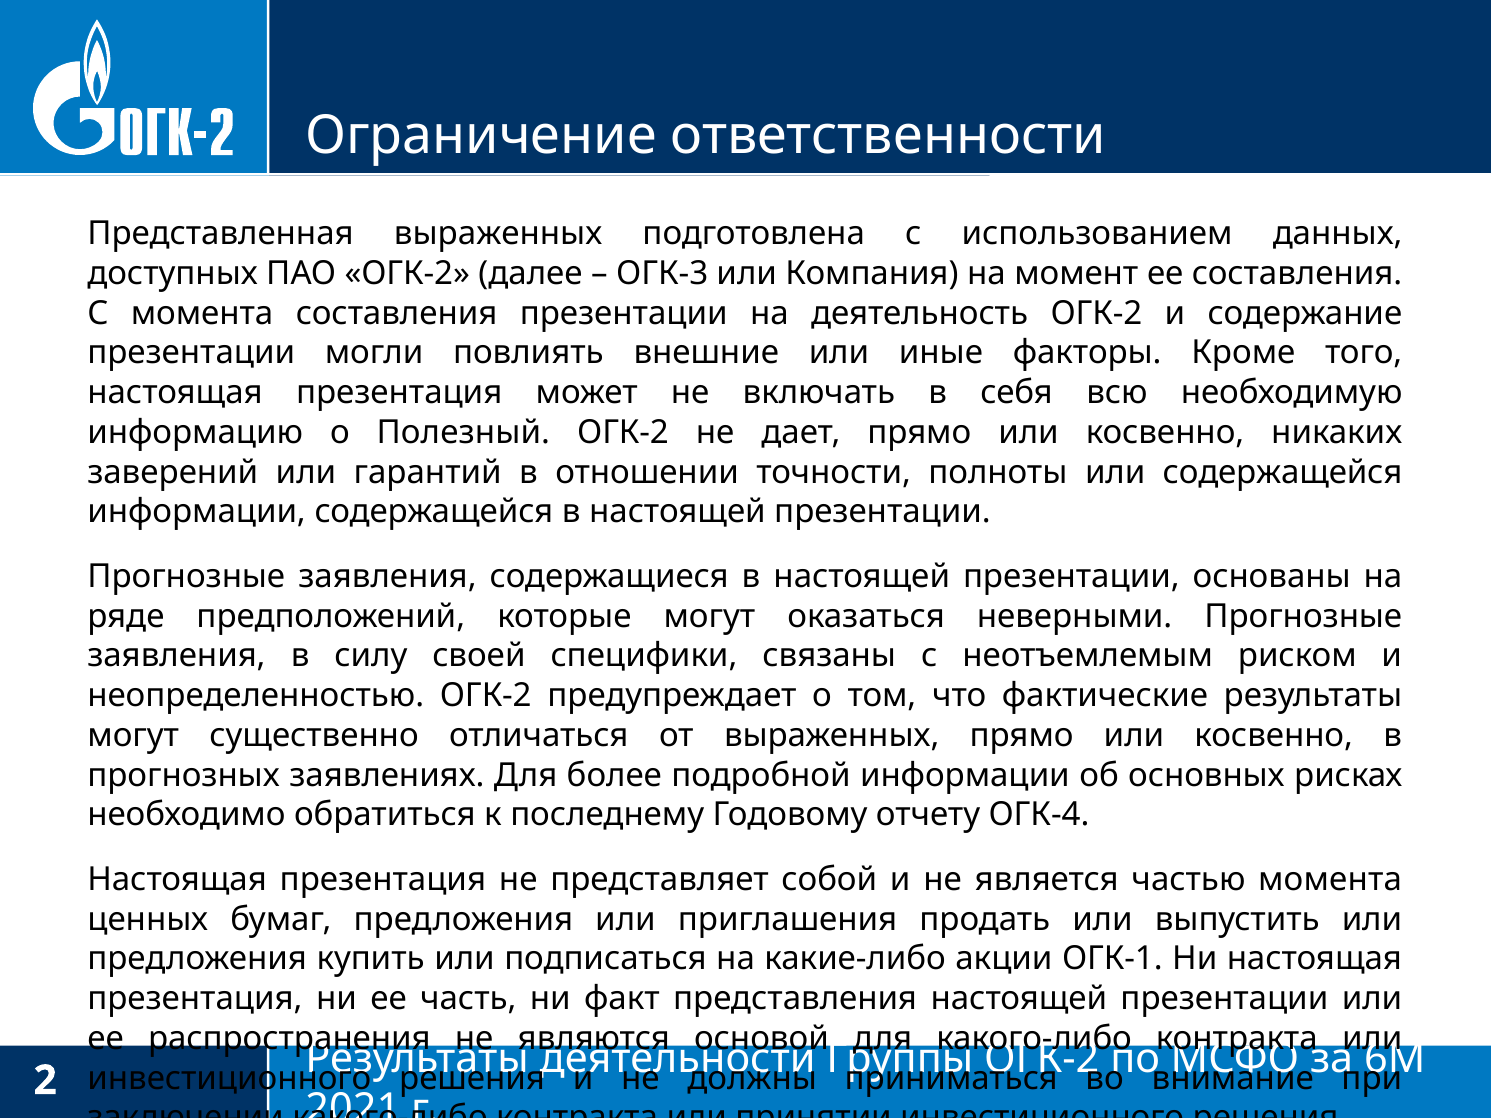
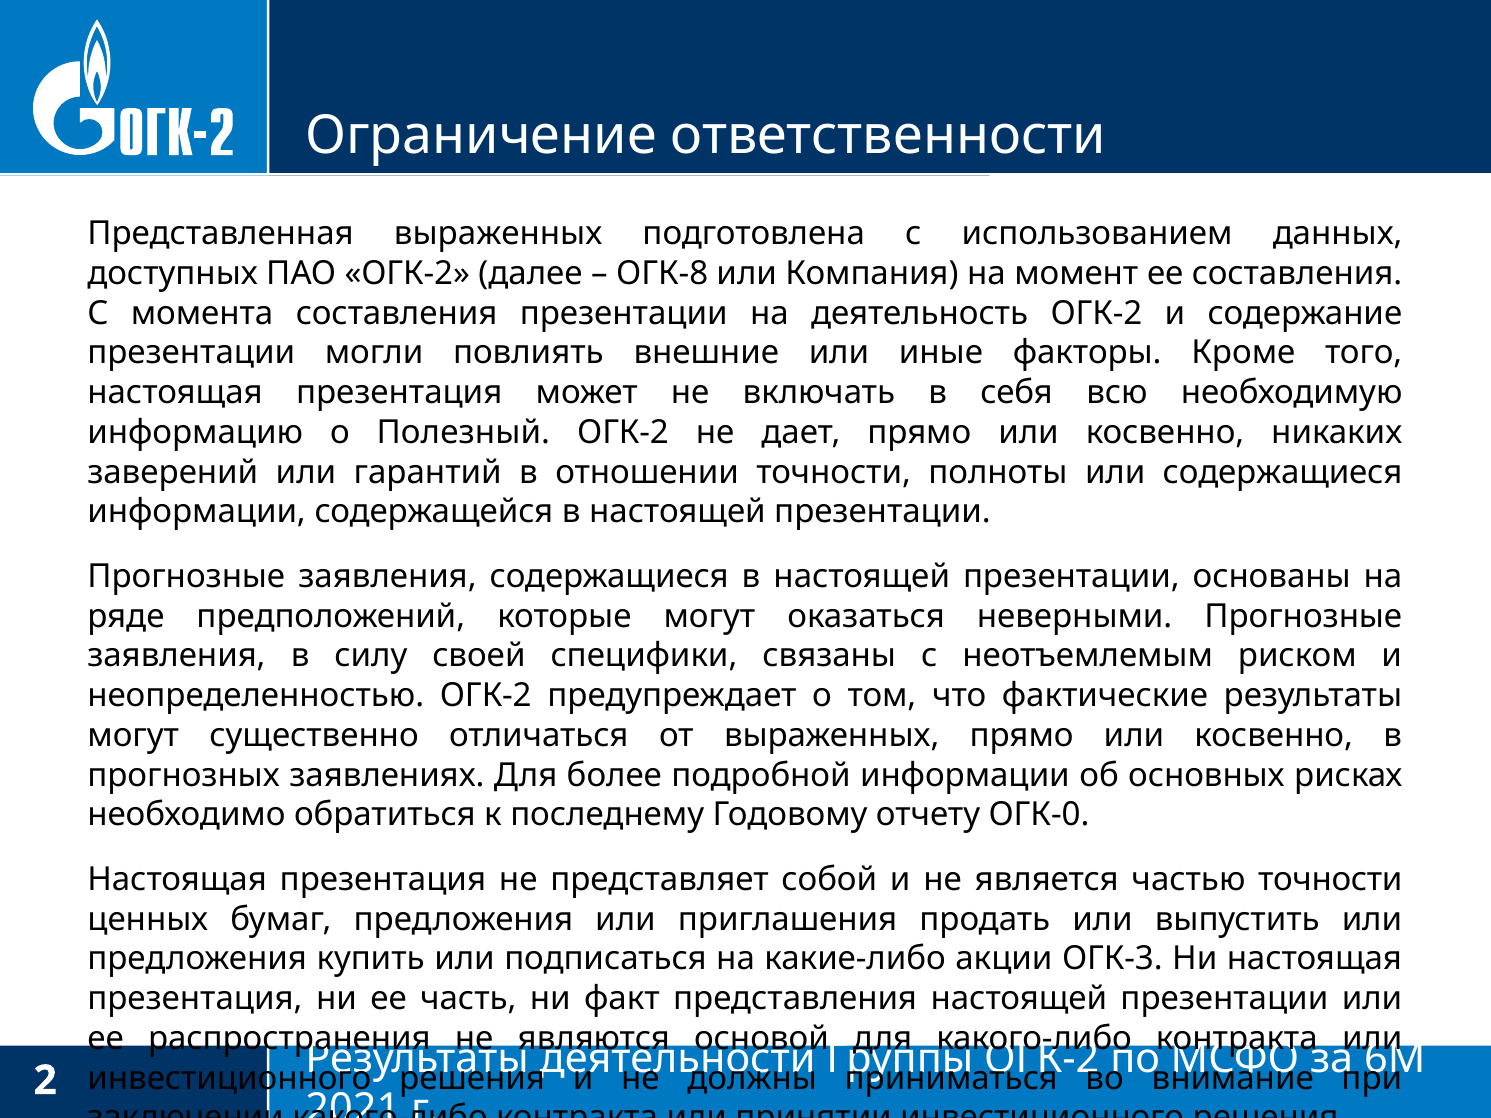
ОГК-3: ОГК-3 -> ОГК-8
или содержащейся: содержащейся -> содержащиеся
ОГК-4: ОГК-4 -> ОГК-0
частью момента: момента -> точности
ОГК-1: ОГК-1 -> ОГК-3
